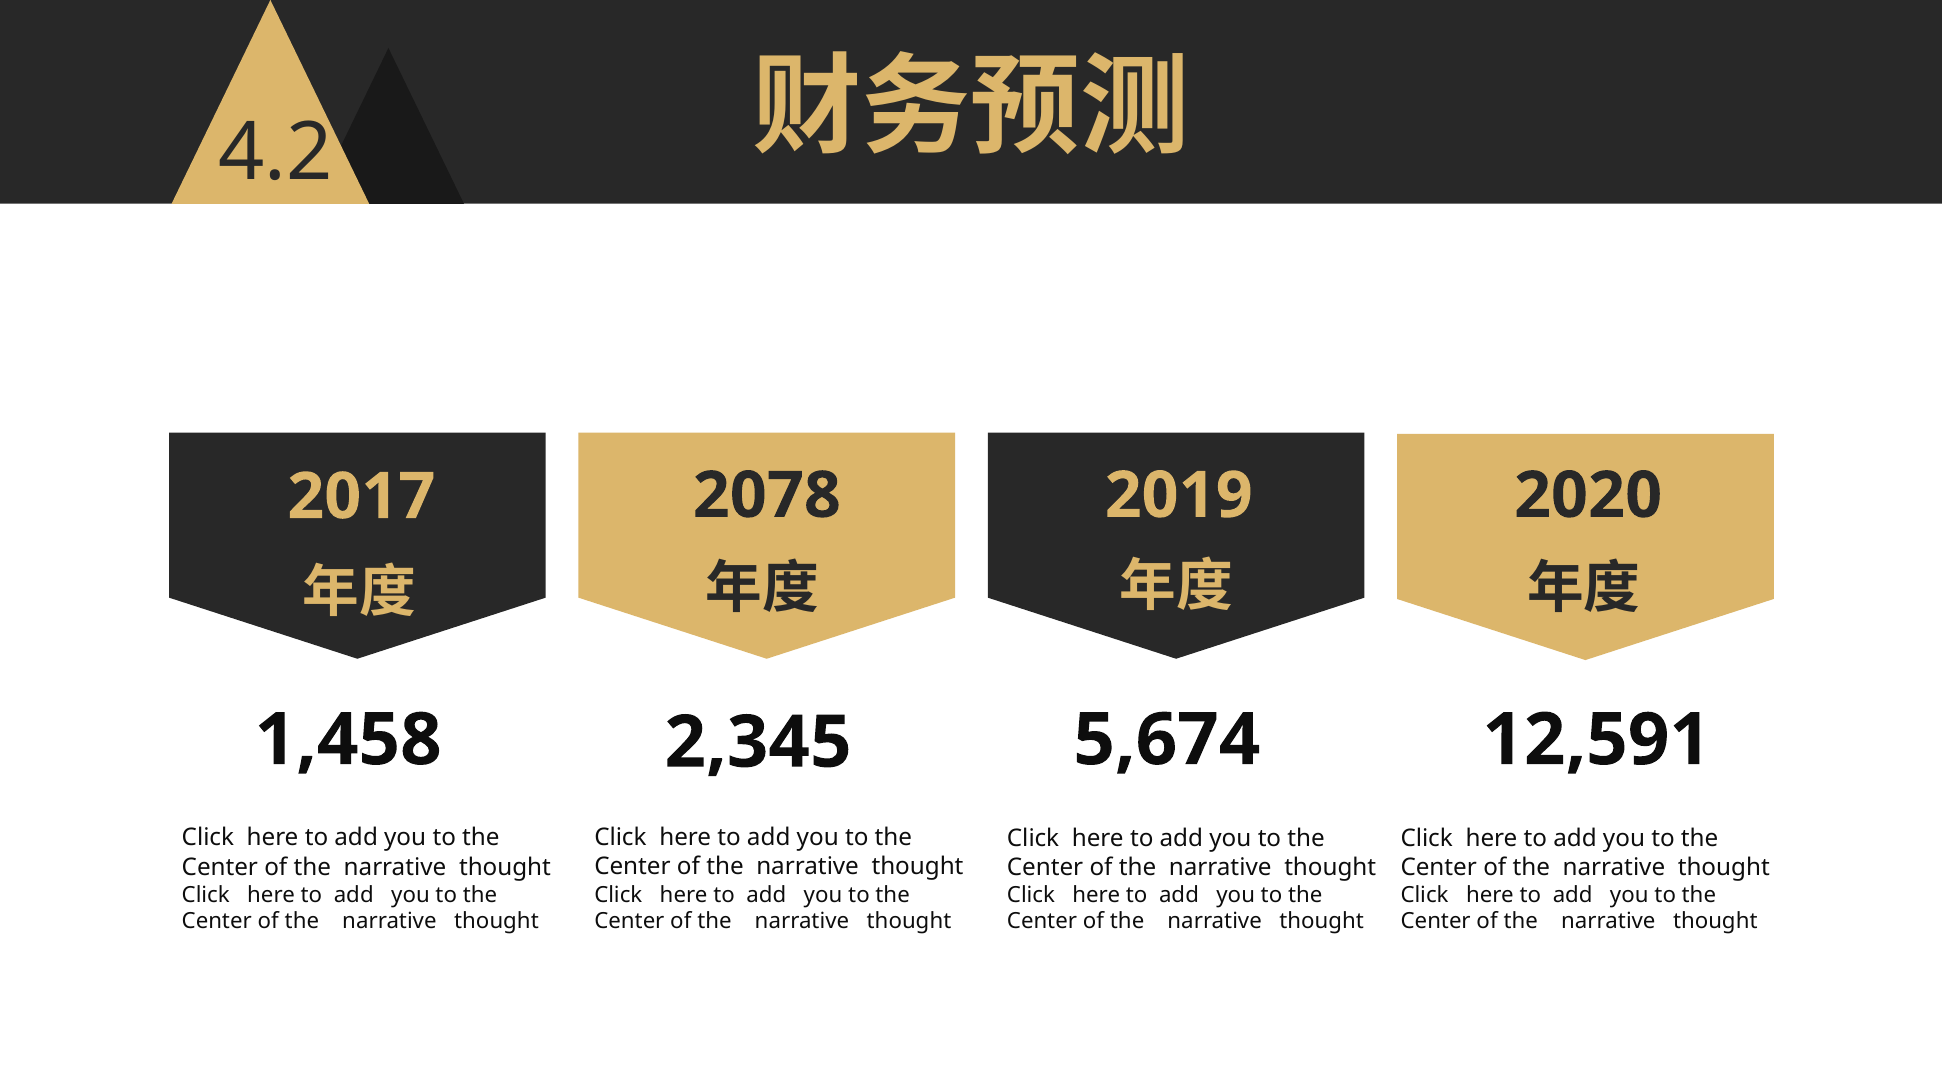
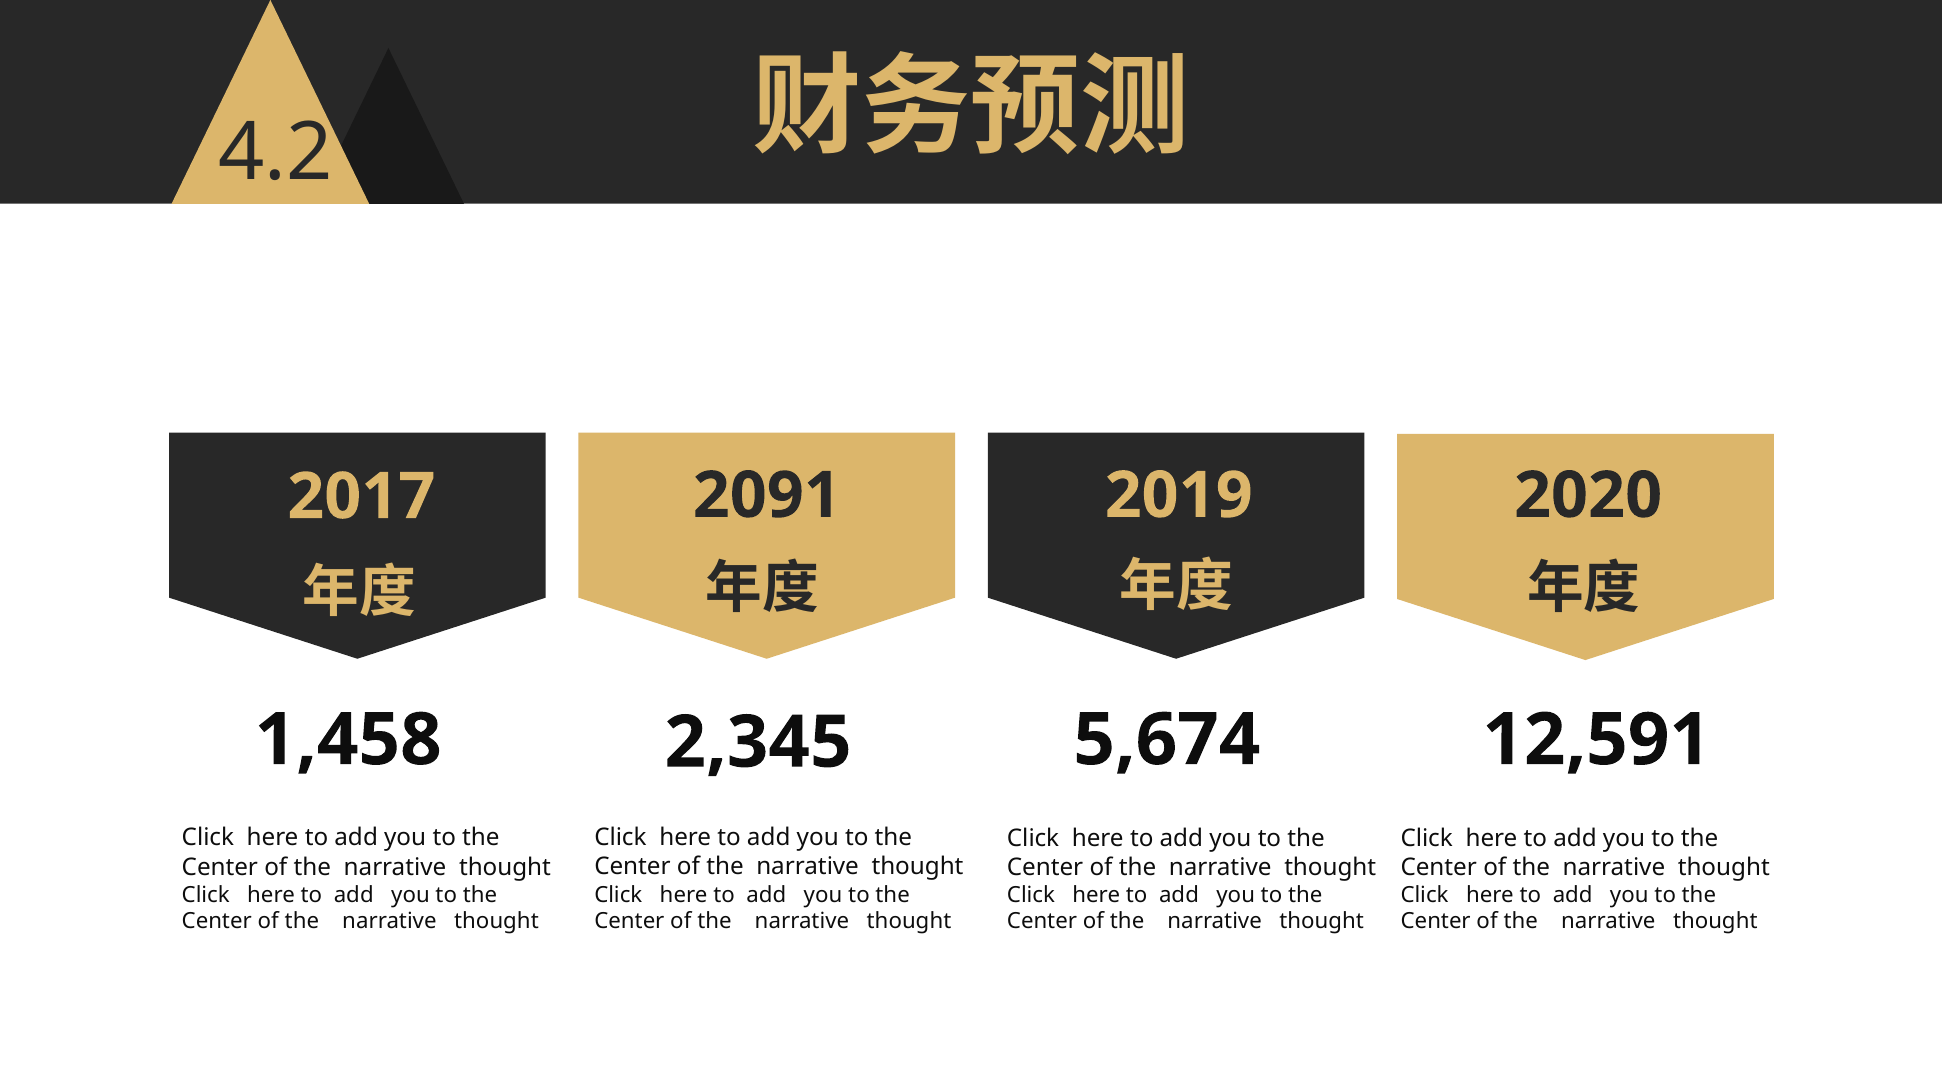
2078: 2078 -> 2091
